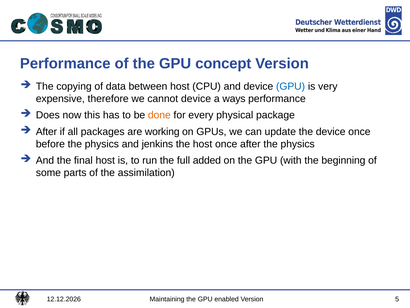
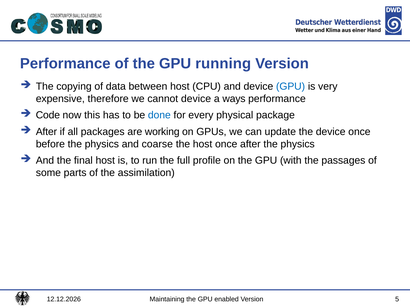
concept: concept -> running
Does: Does -> Code
done colour: orange -> blue
jenkins: jenkins -> coarse
added: added -> profile
beginning: beginning -> passages
